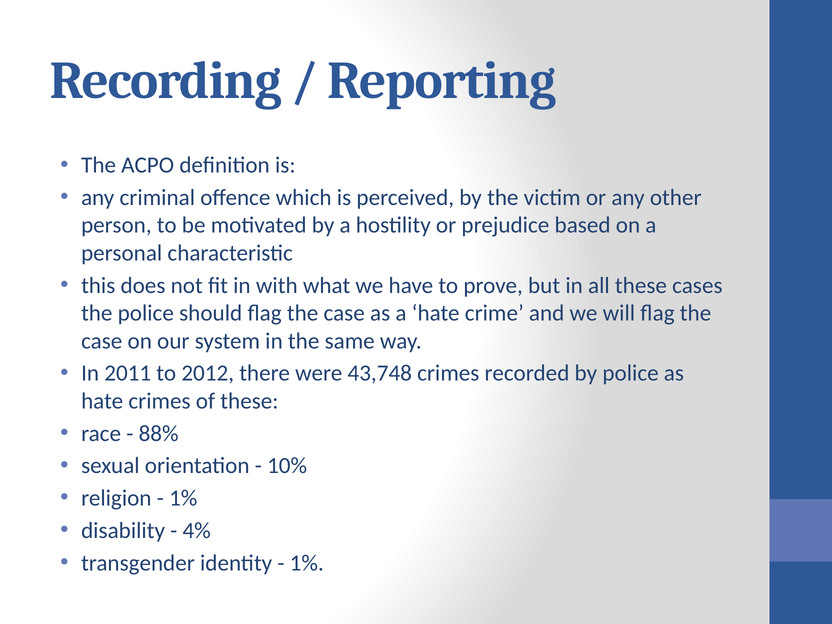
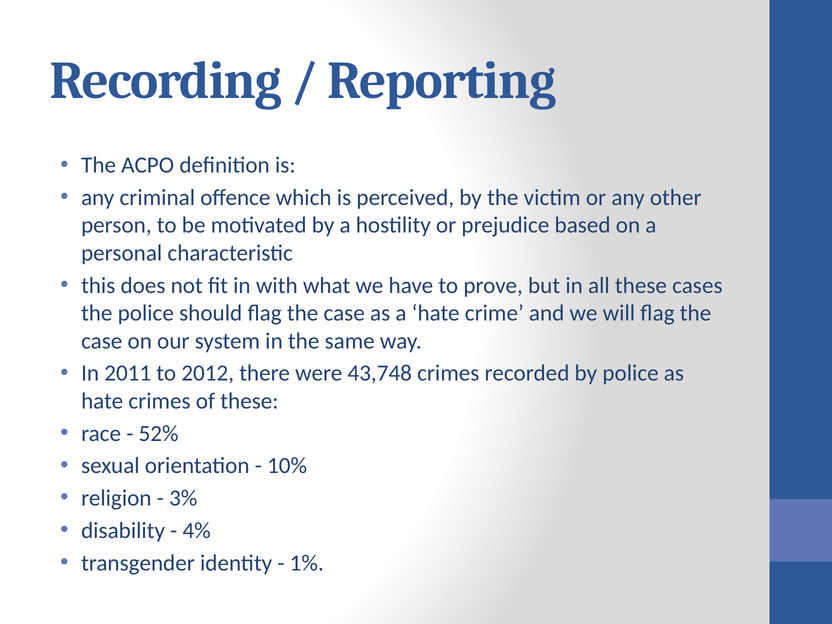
88%: 88% -> 52%
1% at (183, 498): 1% -> 3%
